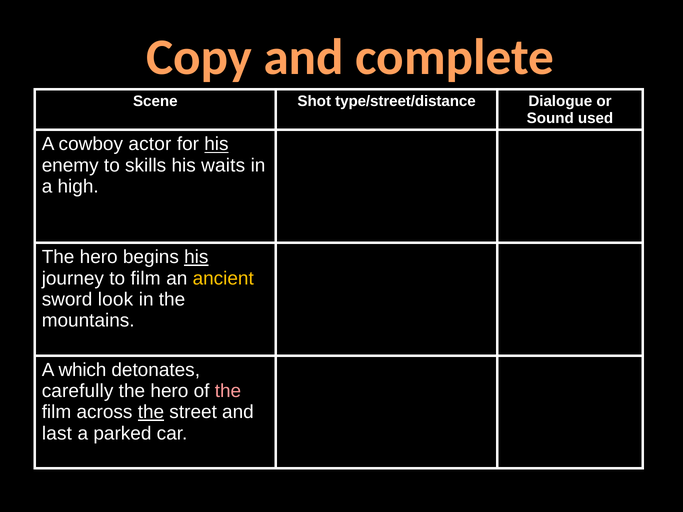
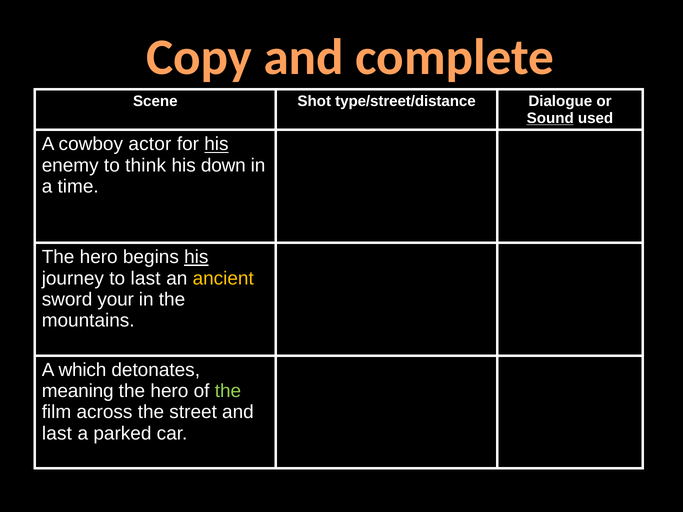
Sound underline: none -> present
skills: skills -> think
waits: waits -> down
high: high -> time
to film: film -> last
look: look -> your
carefully: carefully -> meaning
the at (228, 391) colour: pink -> light green
the at (151, 412) underline: present -> none
